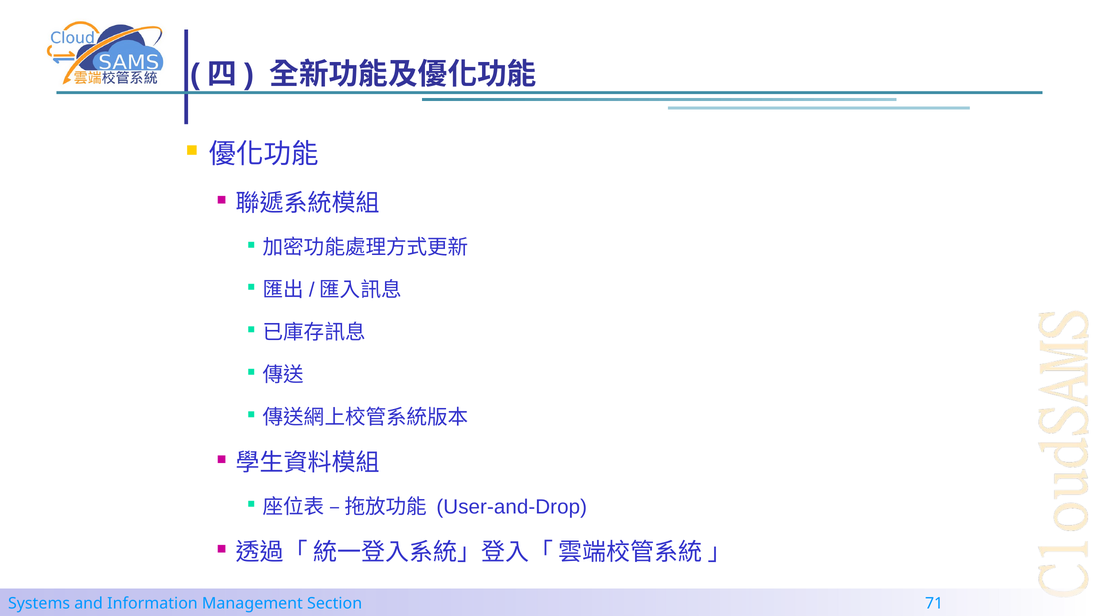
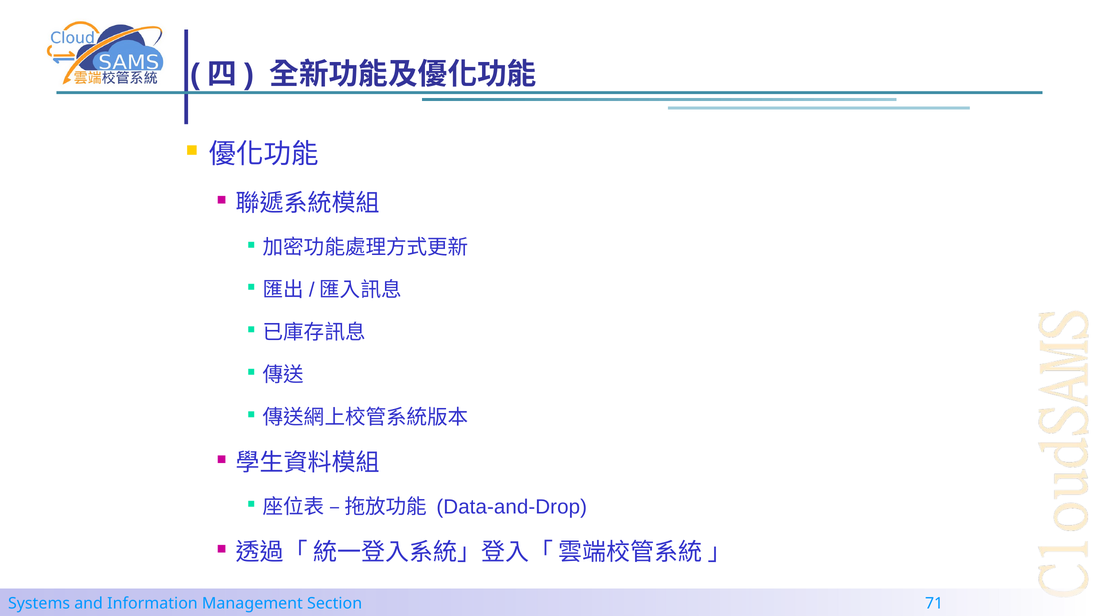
User-and-Drop: User-and-Drop -> Data-and-Drop
